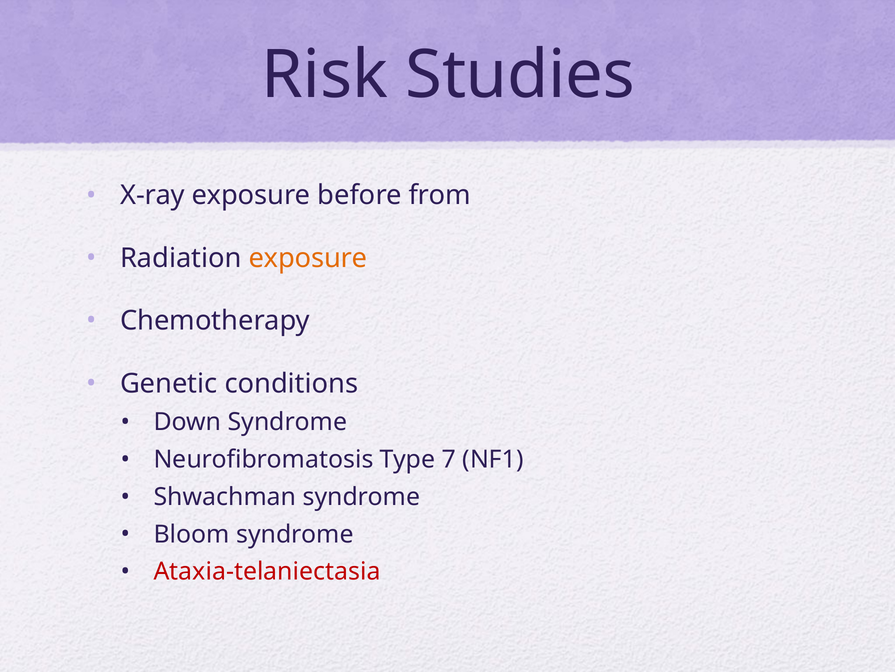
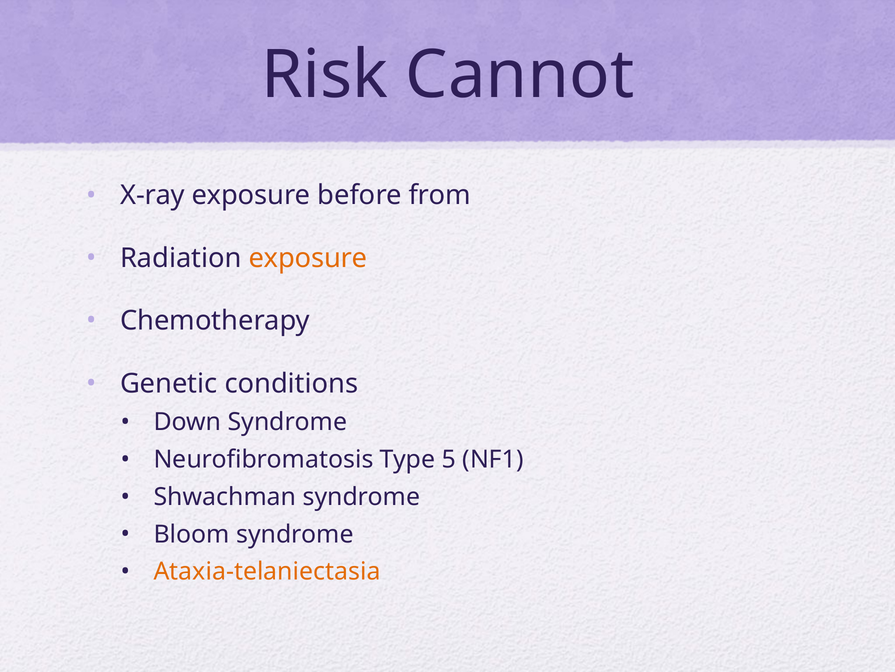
Studies: Studies -> Cannot
7: 7 -> 5
Ataxia-telaniectasia colour: red -> orange
